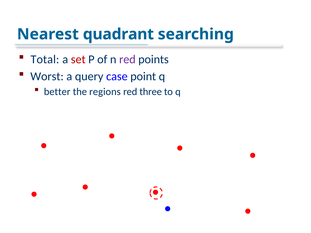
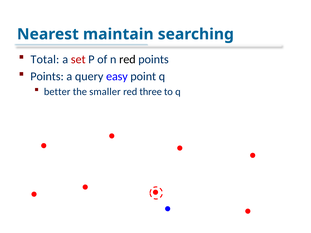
quadrant: quadrant -> maintain
red at (127, 59) colour: purple -> black
Worst at (47, 76): Worst -> Points
case: case -> easy
regions: regions -> smaller
